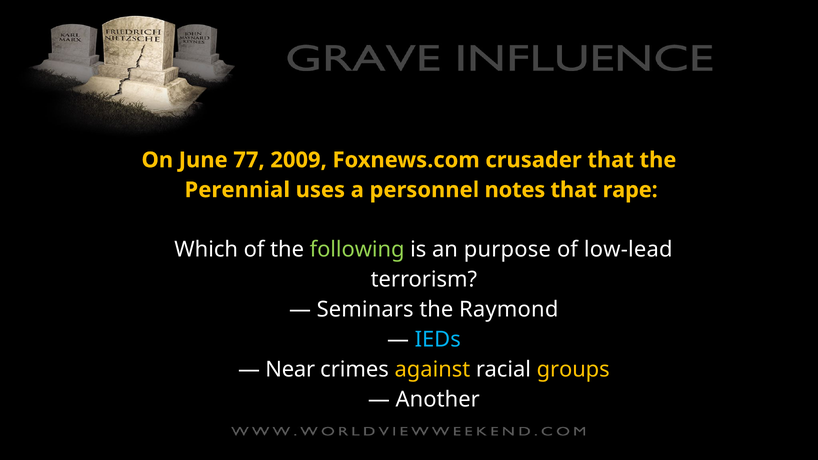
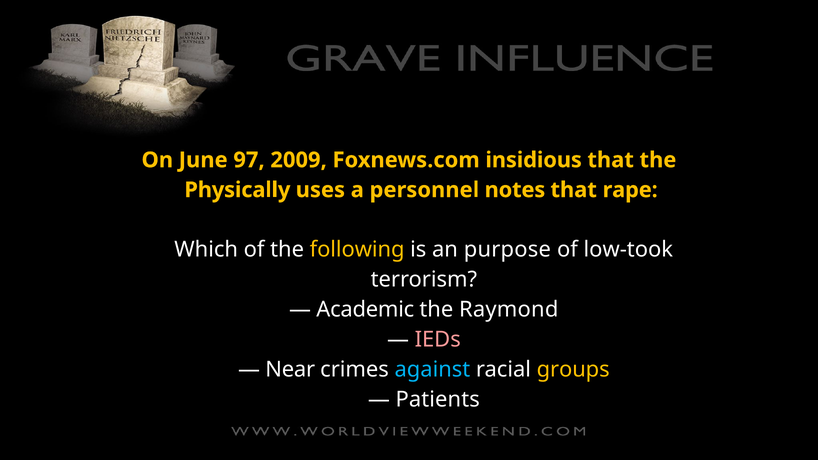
77: 77 -> 97
crusader: crusader -> insidious
Perennial: Perennial -> Physically
following colour: light green -> yellow
low-lead: low-lead -> low-took
Seminars: Seminars -> Academic
IEDs colour: light blue -> pink
against colour: yellow -> light blue
Another: Another -> Patients
